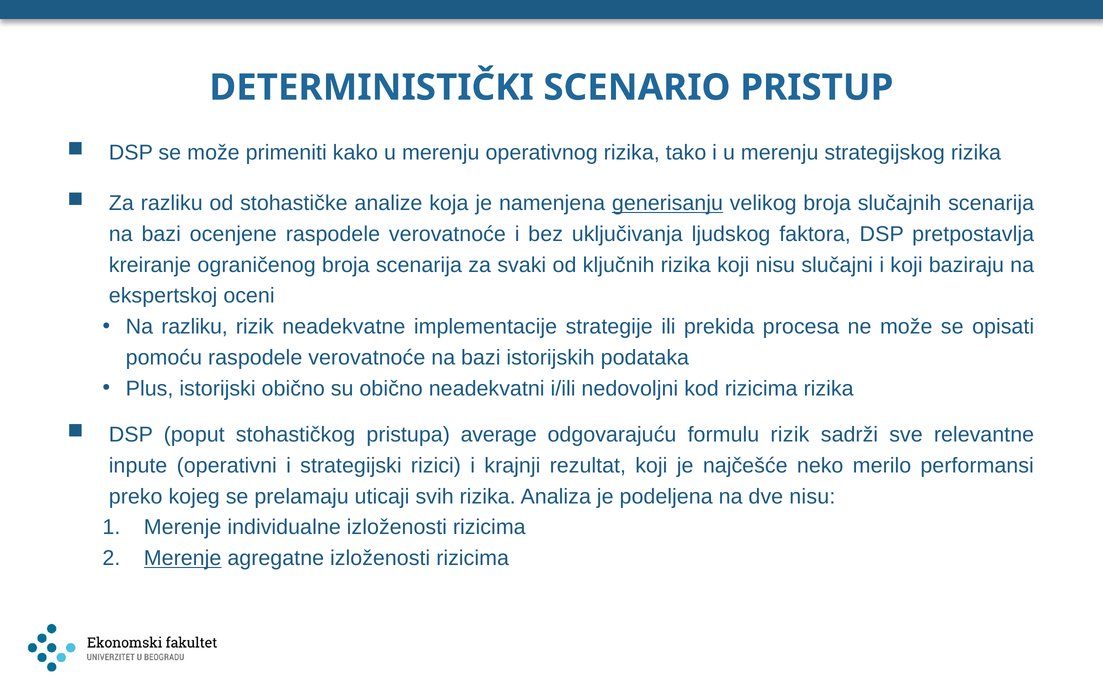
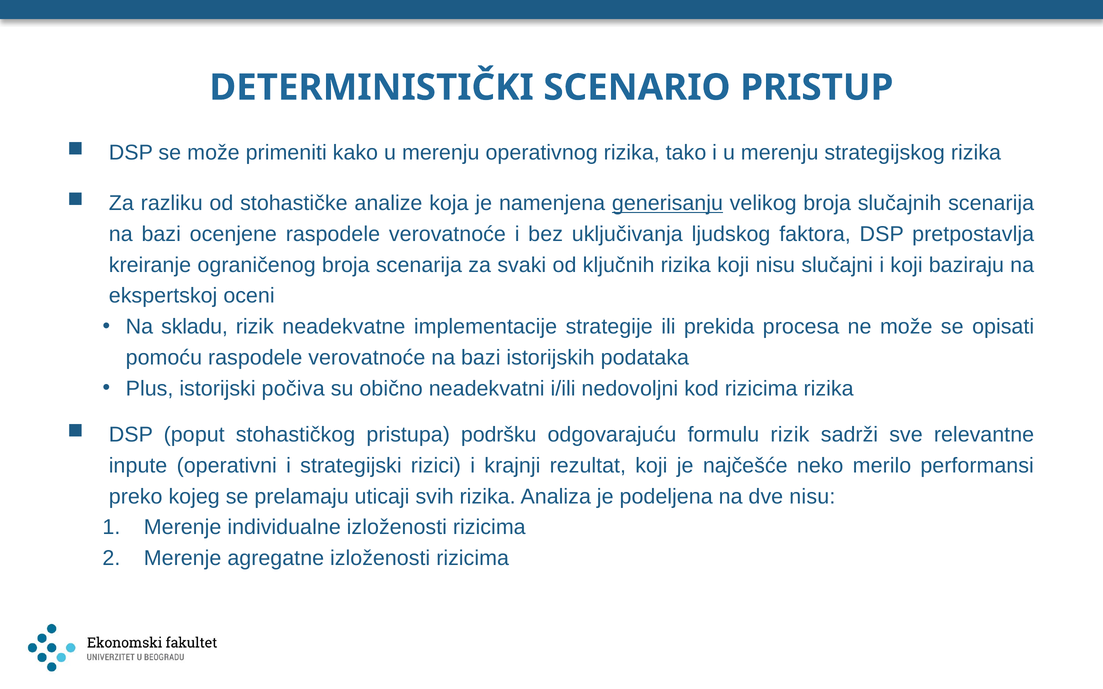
Na razliku: razliku -> skladu
istorijski obično: obično -> počiva
average: average -> podršku
Merenje at (183, 558) underline: present -> none
